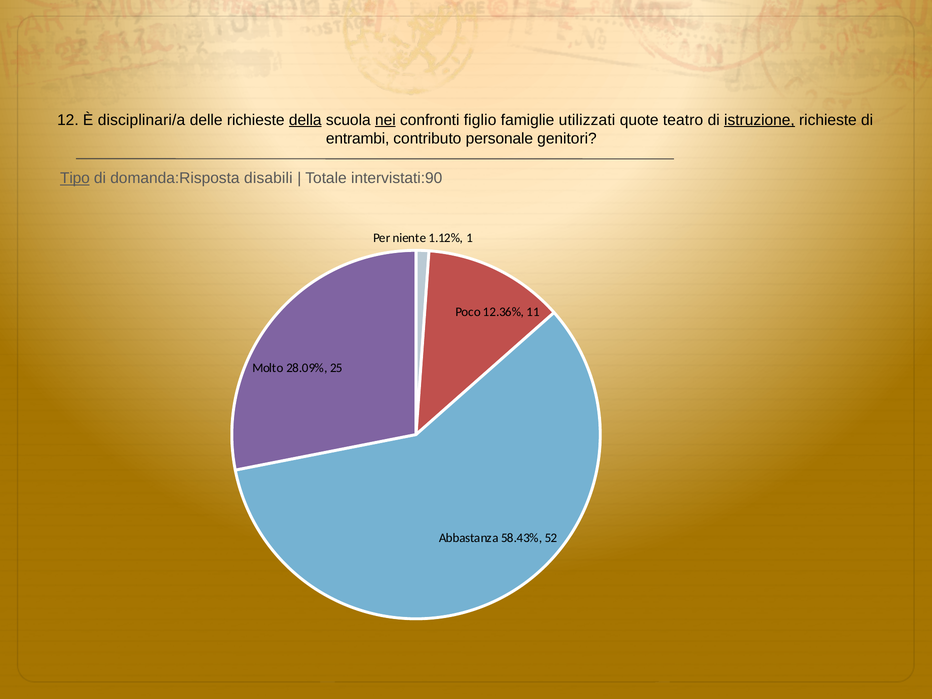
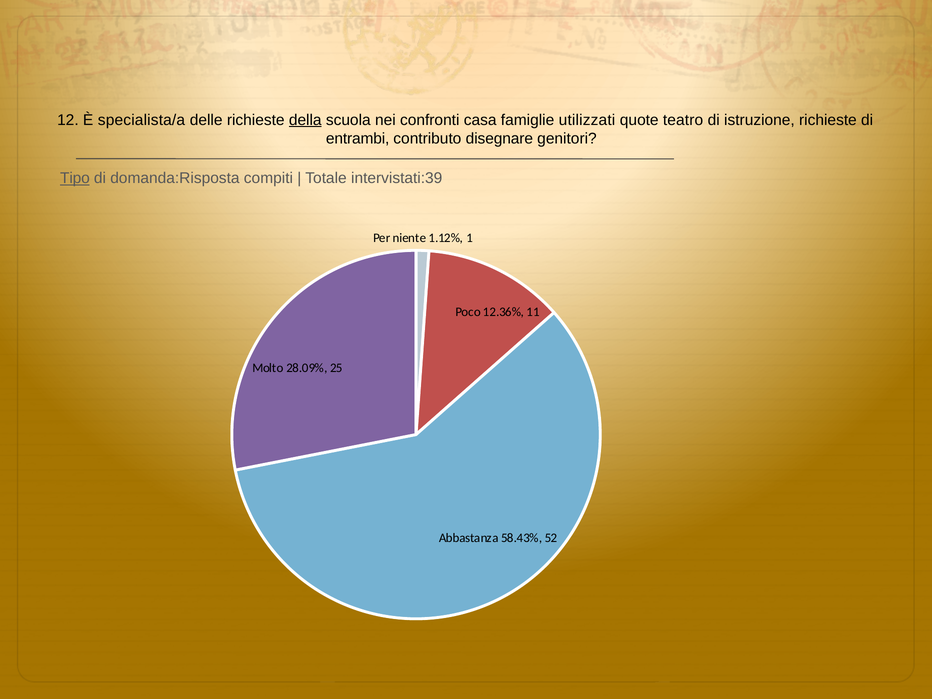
disciplinari/a: disciplinari/a -> specialista/a
nei underline: present -> none
figlio: figlio -> casa
istruzione underline: present -> none
personale: personale -> disegnare
disabili: disabili -> compiti
intervistati:90: intervistati:90 -> intervistati:39
